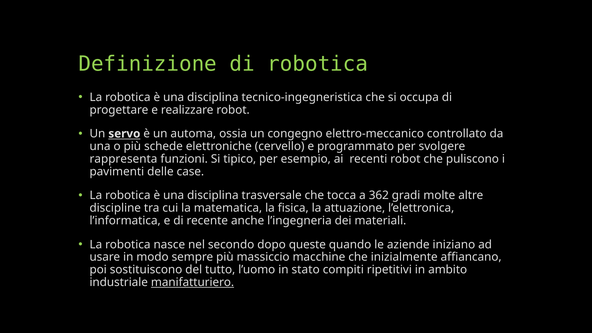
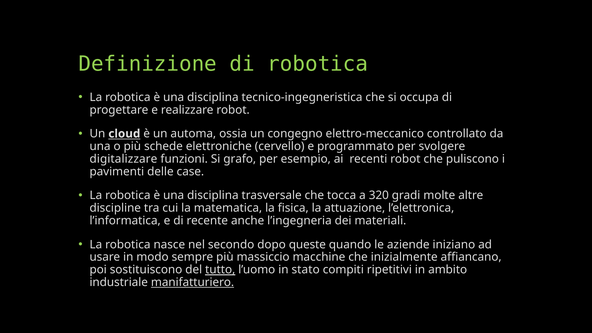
servo: servo -> cloud
rappresenta: rappresenta -> digitalizzare
tipico: tipico -> grafo
362: 362 -> 320
tutto underline: none -> present
